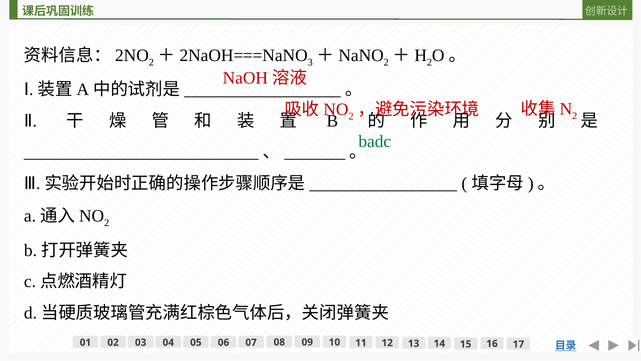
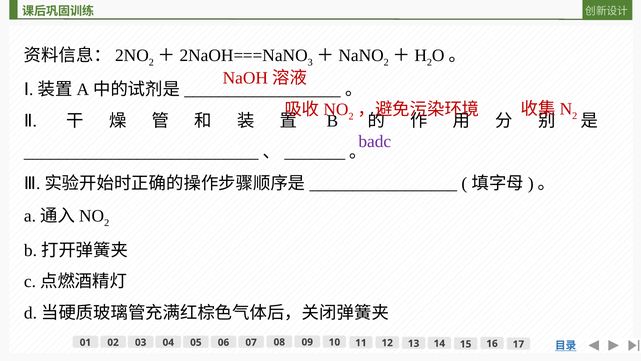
badc colour: green -> purple
